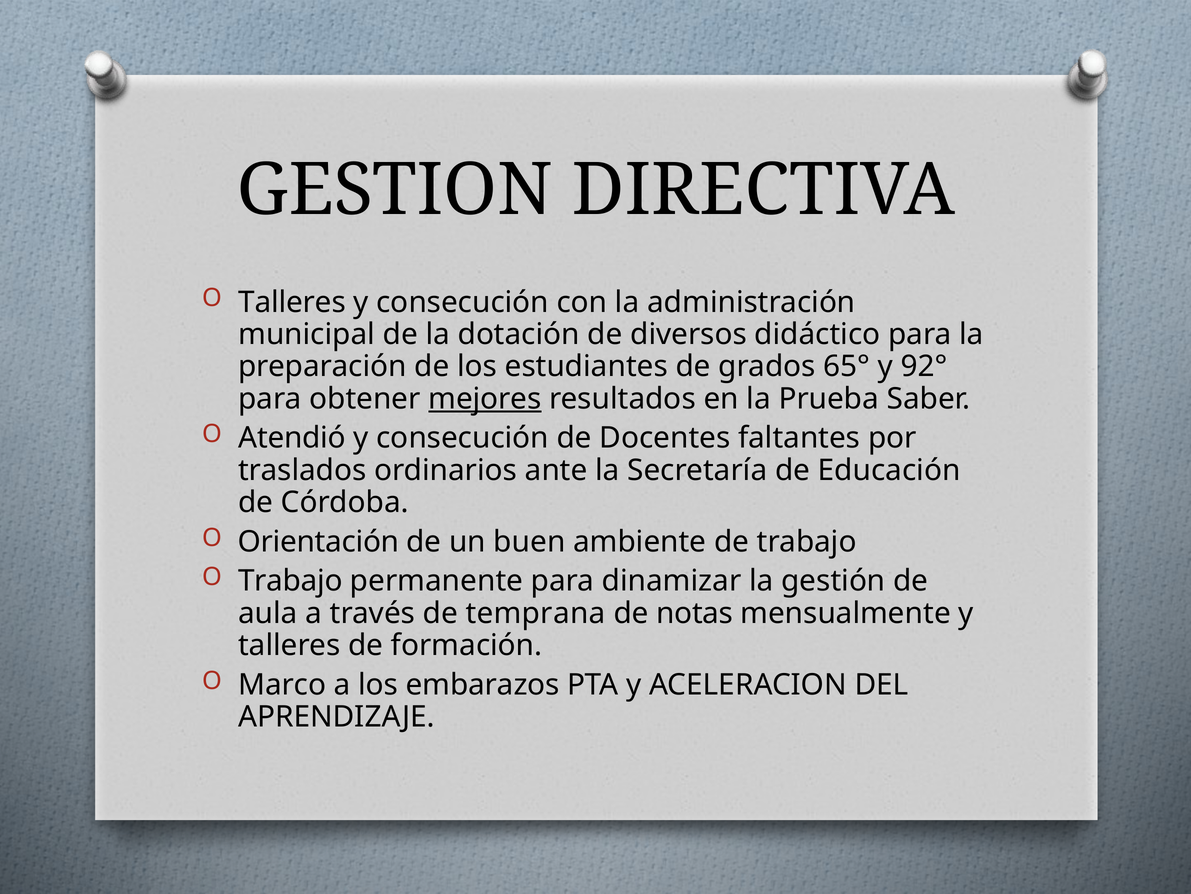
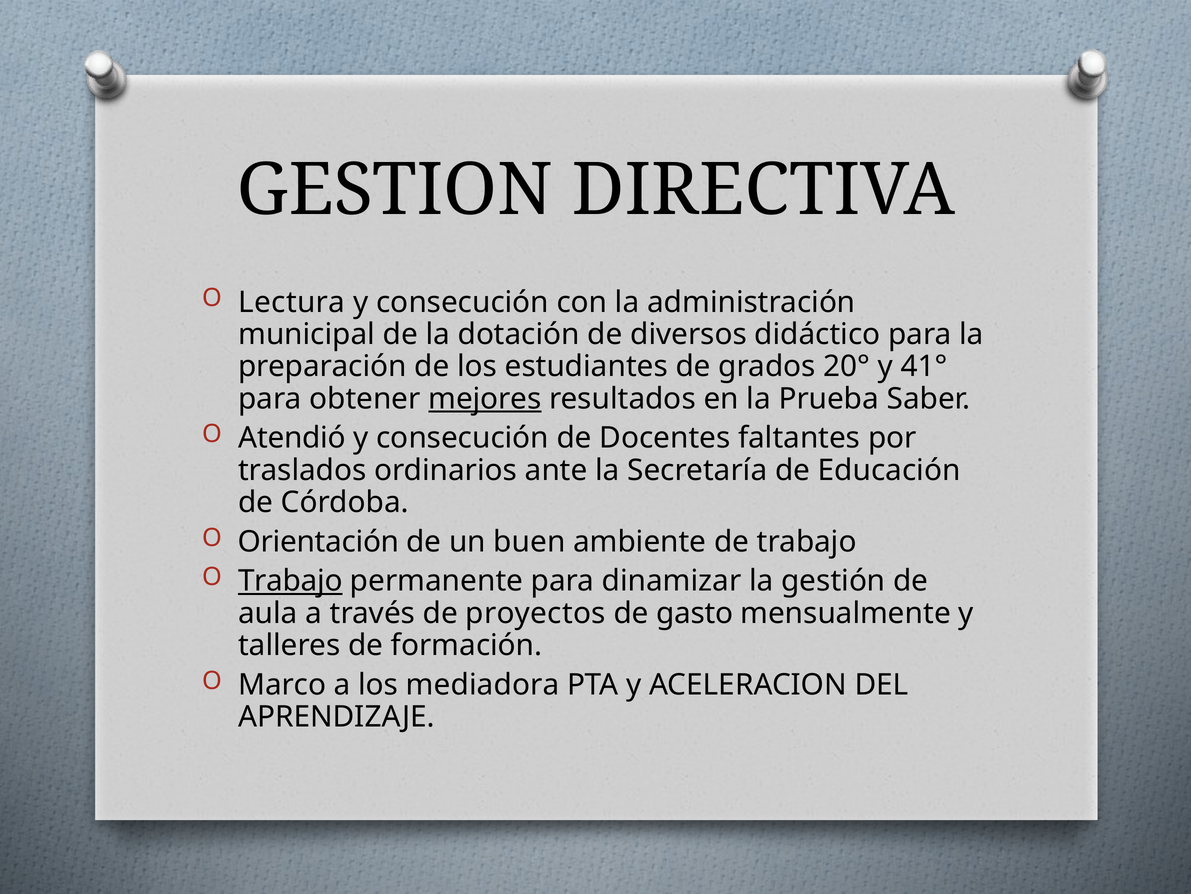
Talleres at (292, 302): Talleres -> Lectura
65°: 65° -> 20°
92°: 92° -> 41°
Trabajo at (290, 581) underline: none -> present
temprana: temprana -> proyectos
notas: notas -> gasto
embarazos: embarazos -> mediadora
